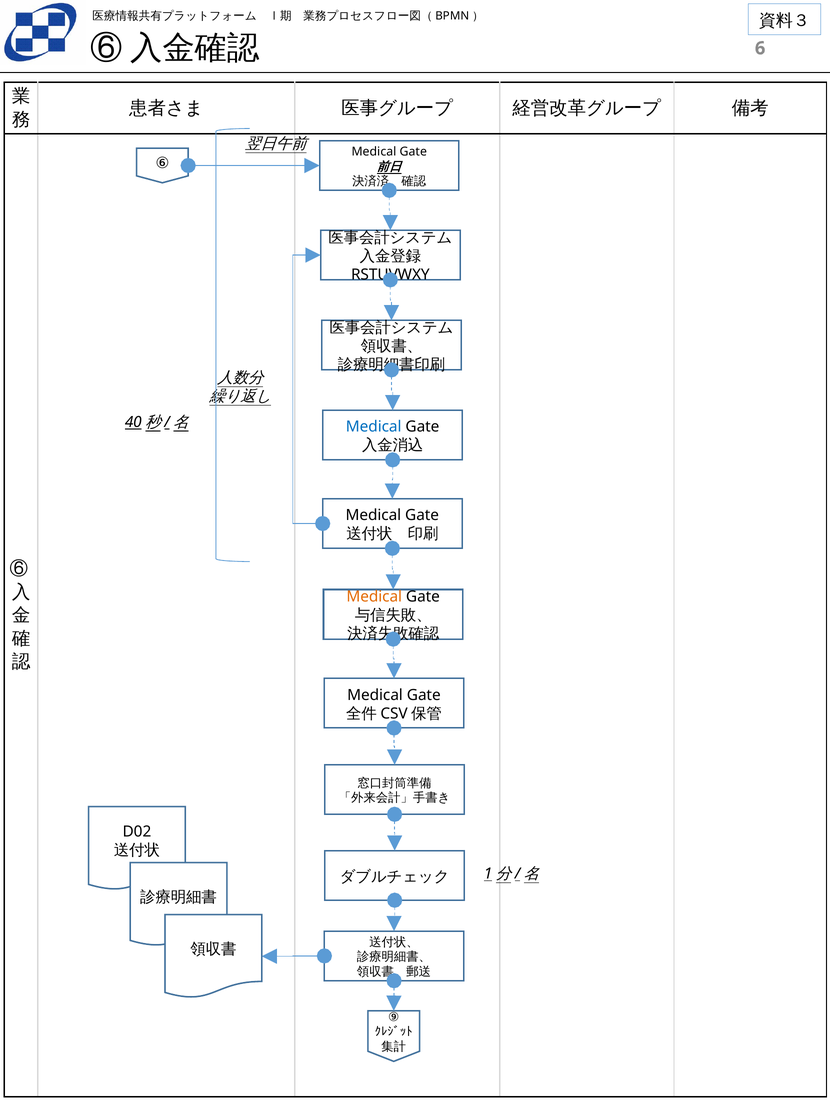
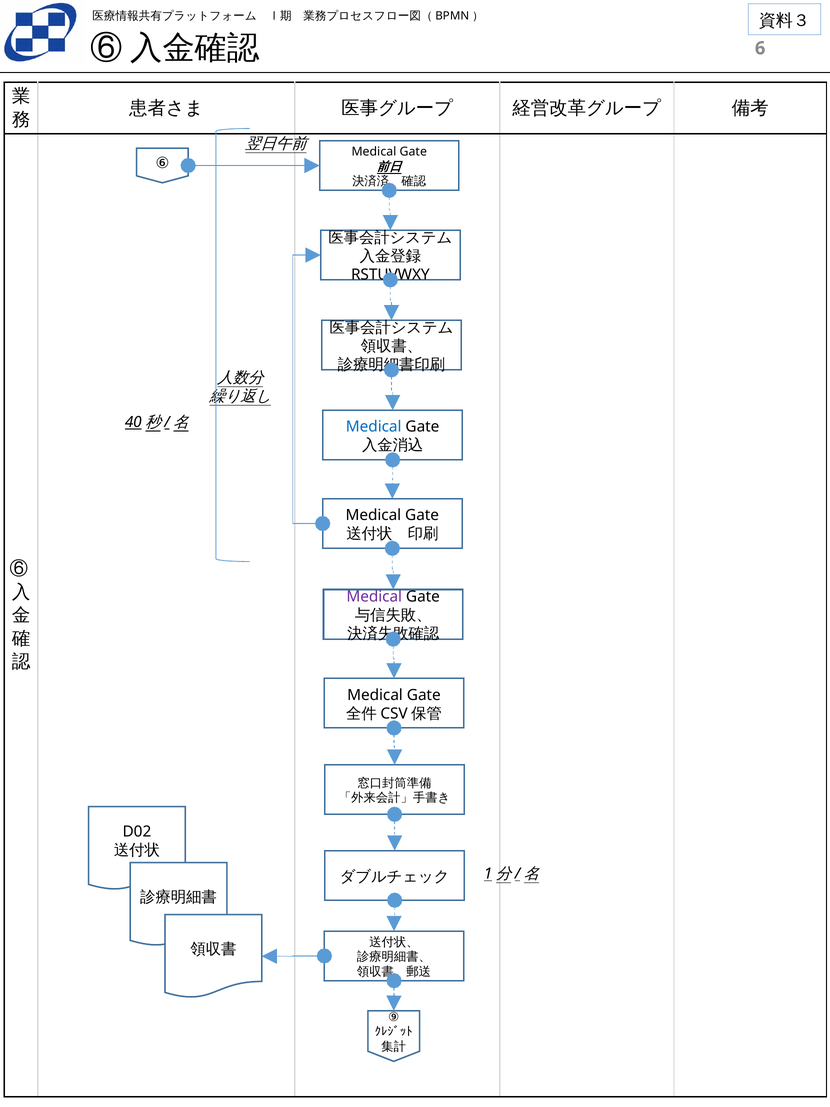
Medical at (374, 597) colour: orange -> purple
